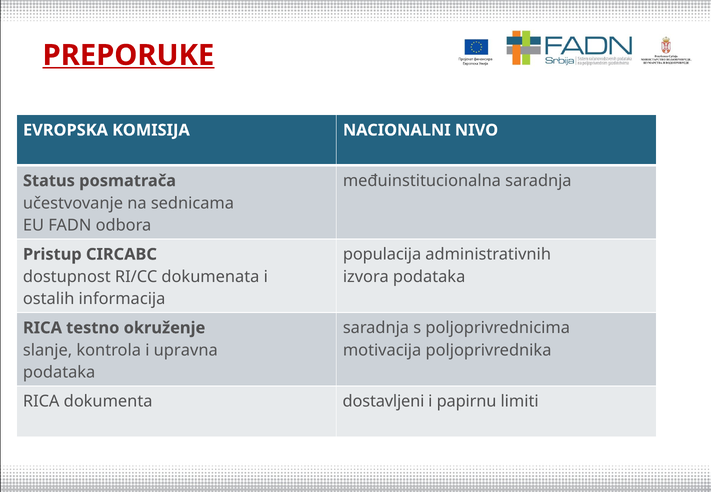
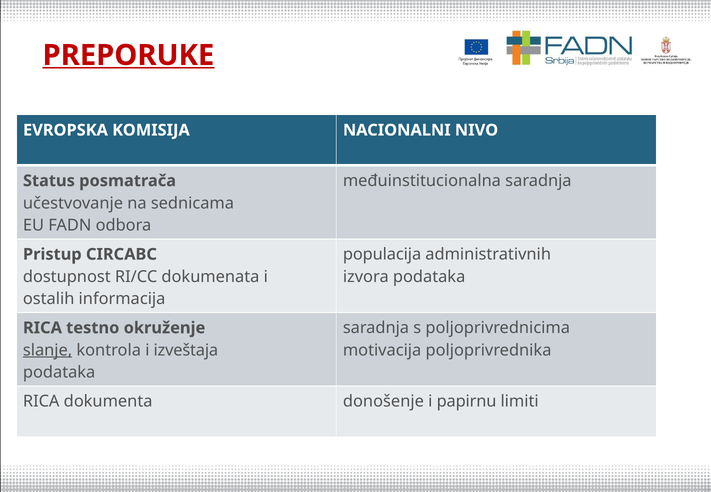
slanje underline: none -> present
upravna: upravna -> izveštaja
dostavljeni: dostavljeni -> donošenje
